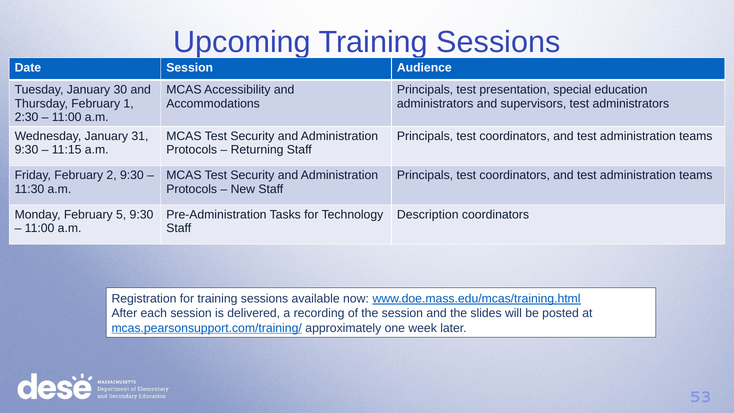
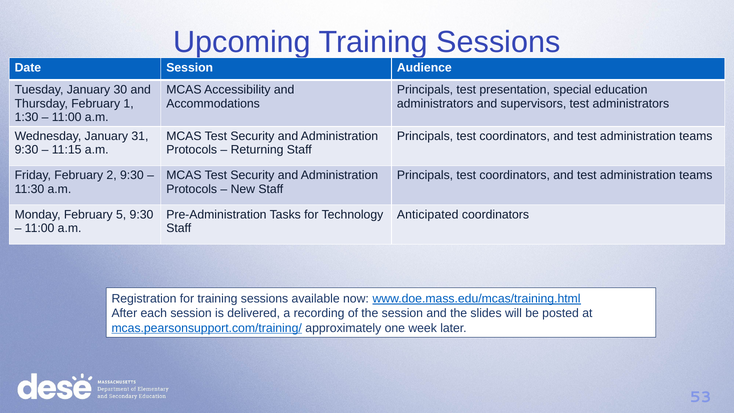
2:30: 2:30 -> 1:30
Description: Description -> Anticipated
